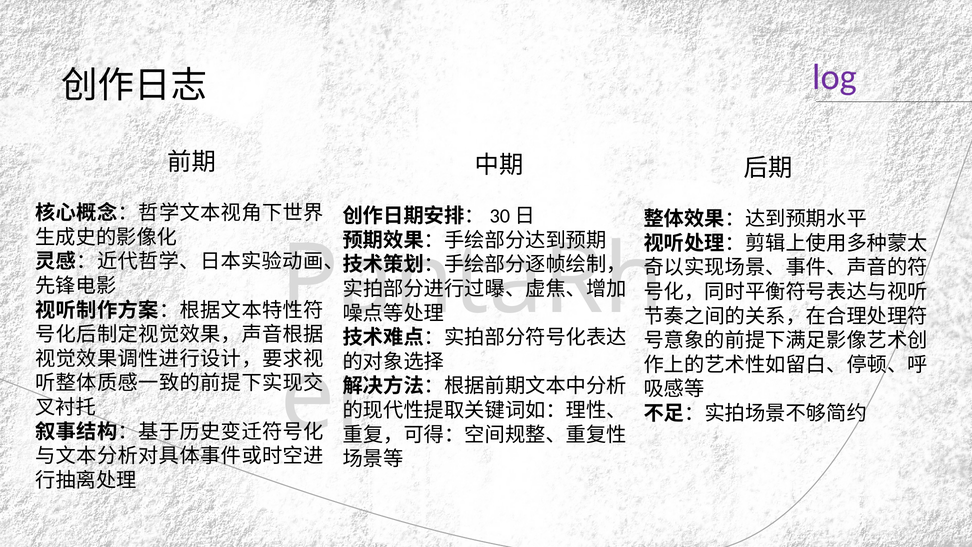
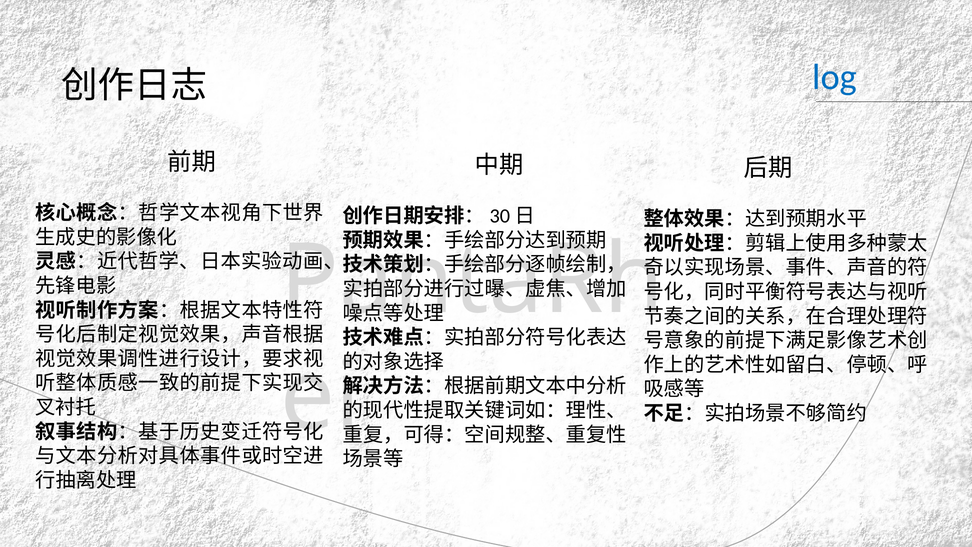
log colour: purple -> blue
